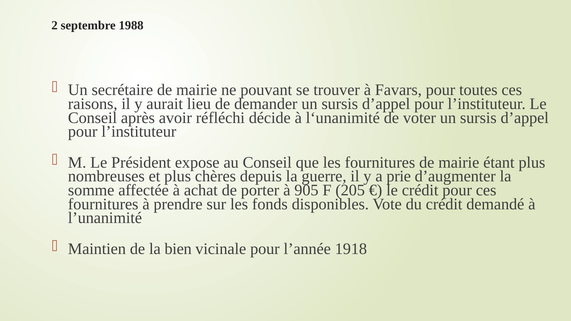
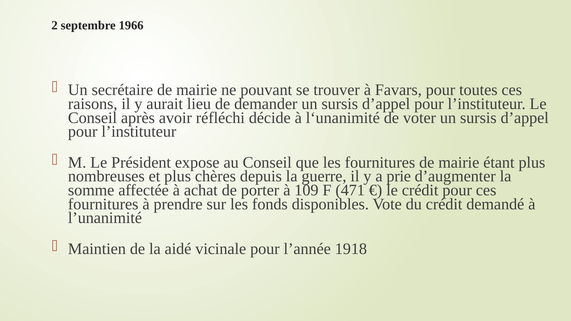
1988: 1988 -> 1966
905: 905 -> 109
205: 205 -> 471
bien: bien -> aidé
